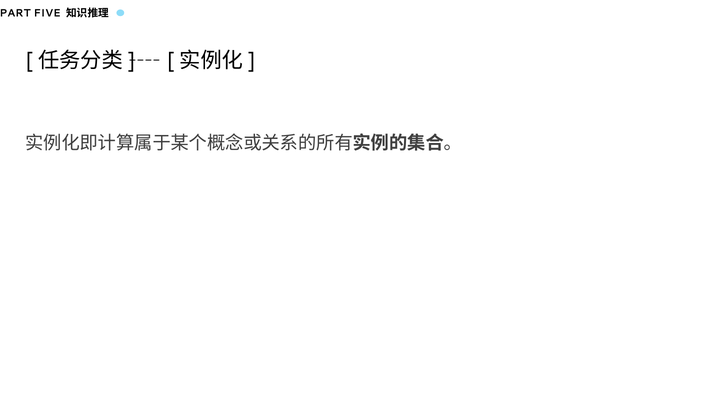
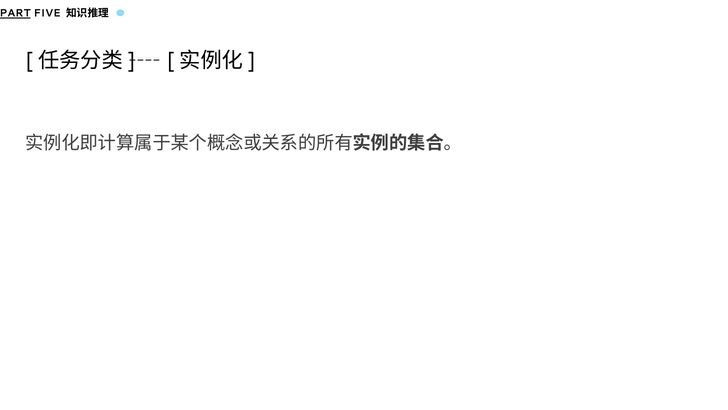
PART underline: none -> present
